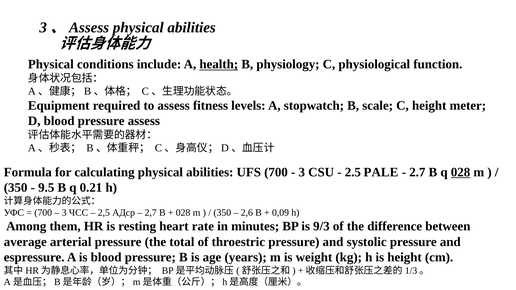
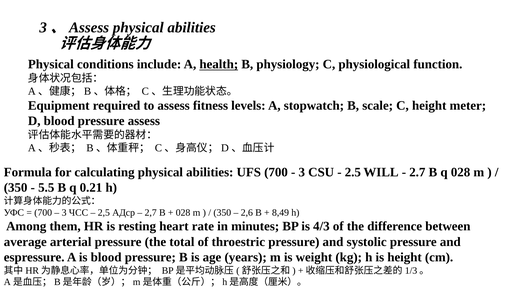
PALE: PALE -> WILL
028 at (461, 172) underline: present -> none
9.5: 9.5 -> 5.5
0,09: 0,09 -> 8,49
9/3: 9/3 -> 4/3
